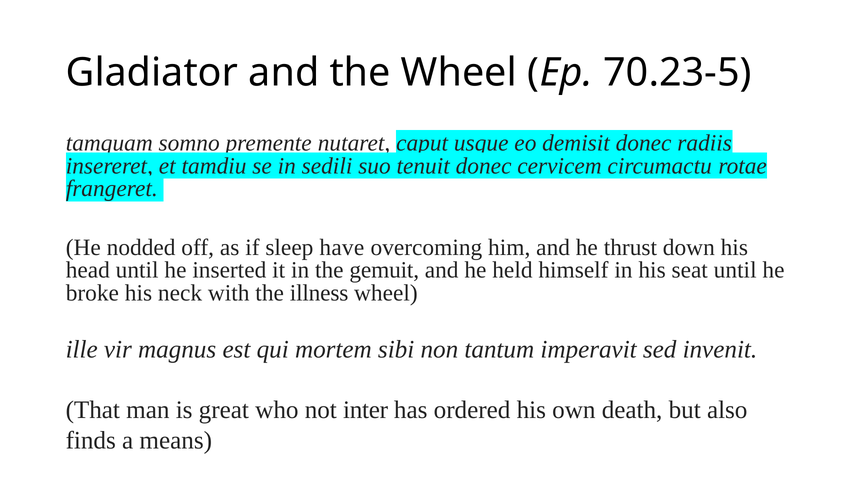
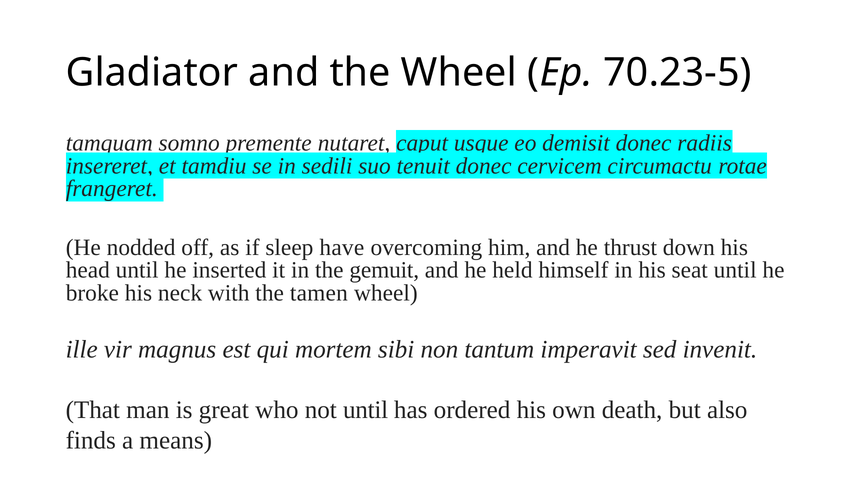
illness: illness -> tamen
not inter: inter -> until
